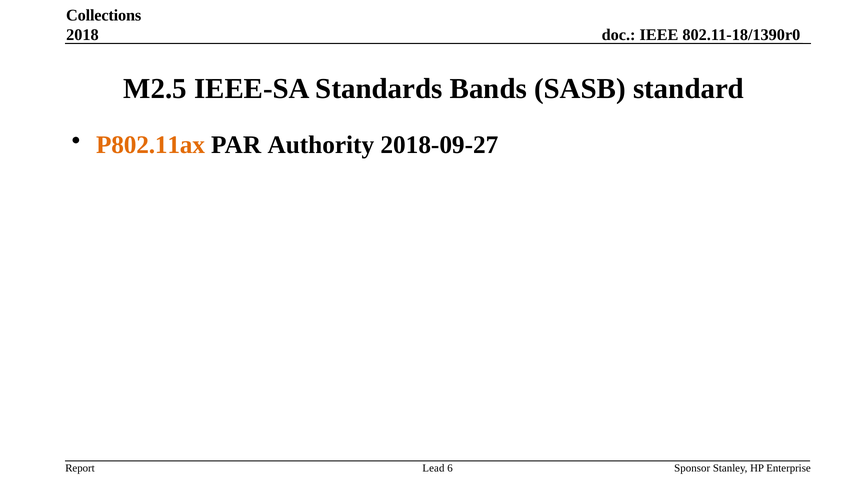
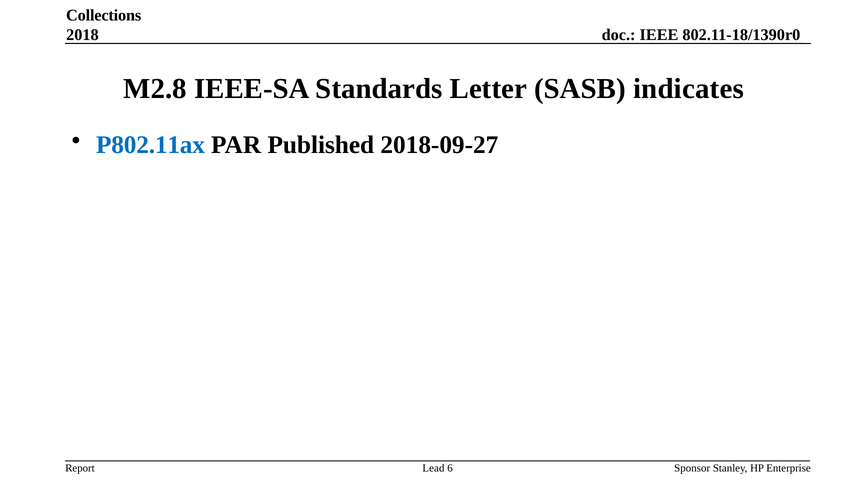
M2.5: M2.5 -> M2.8
Bands: Bands -> Letter
standard: standard -> indicates
P802.11ax colour: orange -> blue
Authority: Authority -> Published
